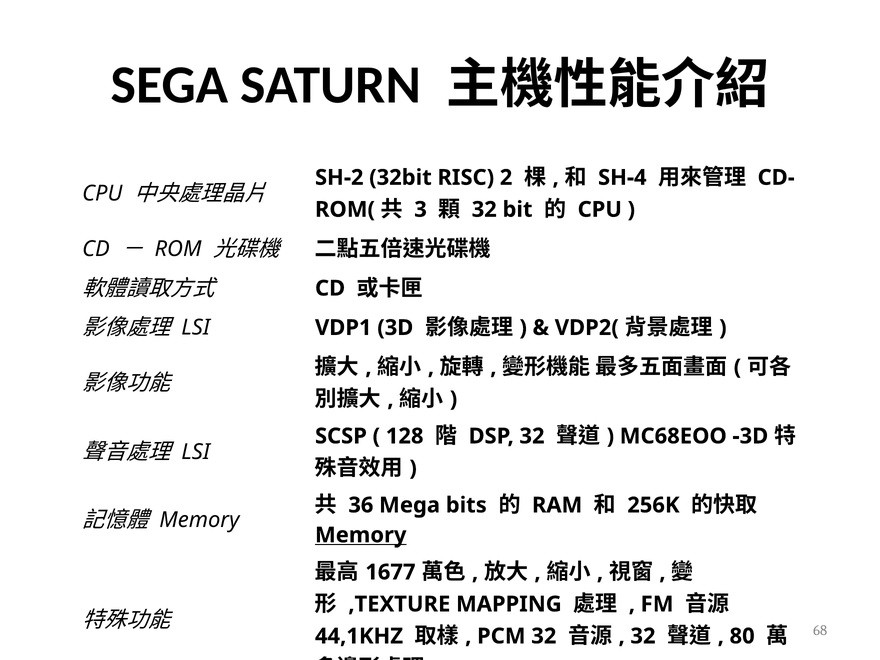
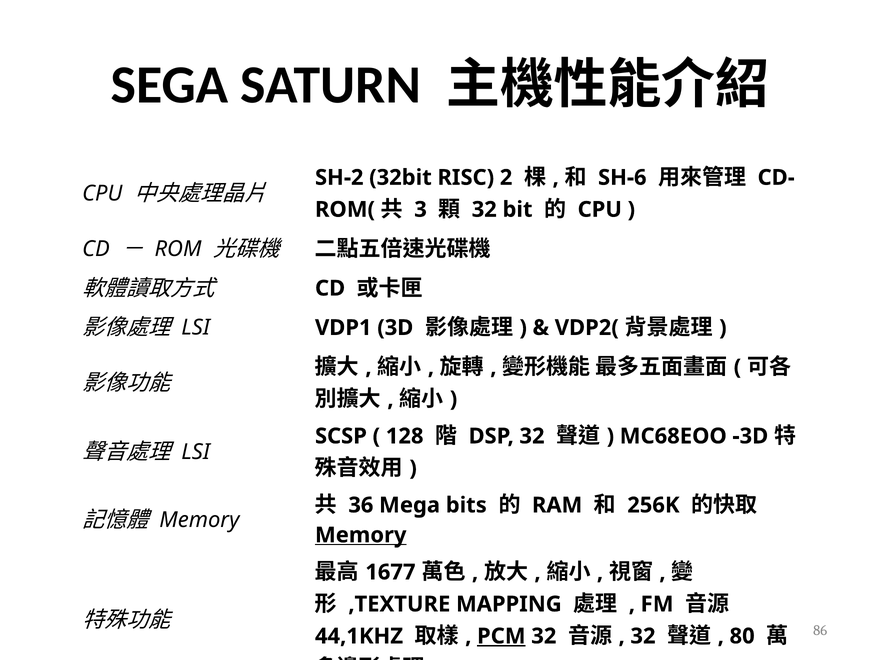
SH-4: SH-4 -> SH-6
68: 68 -> 86
PCM underline: none -> present
